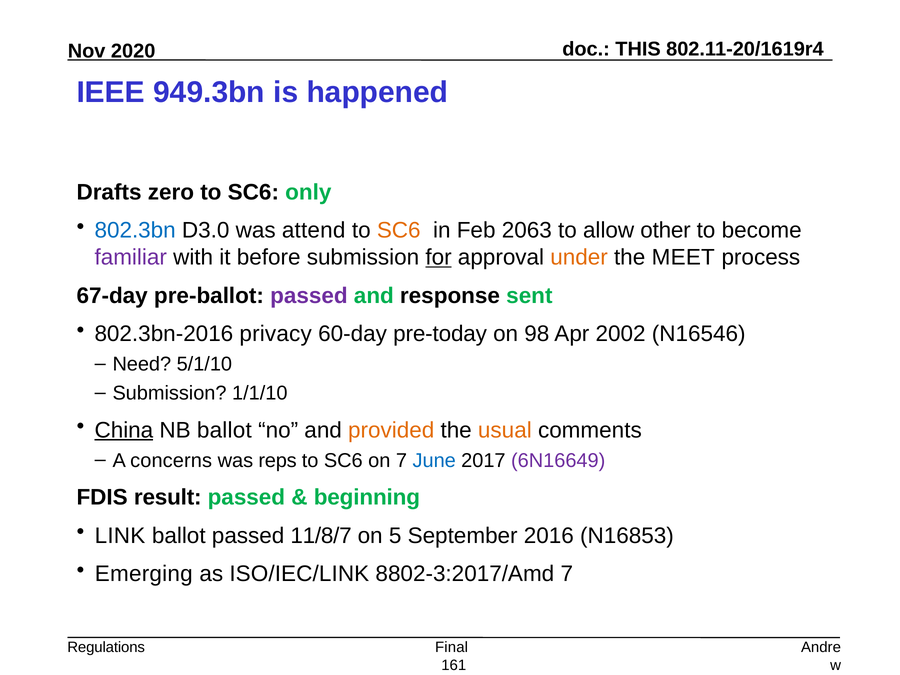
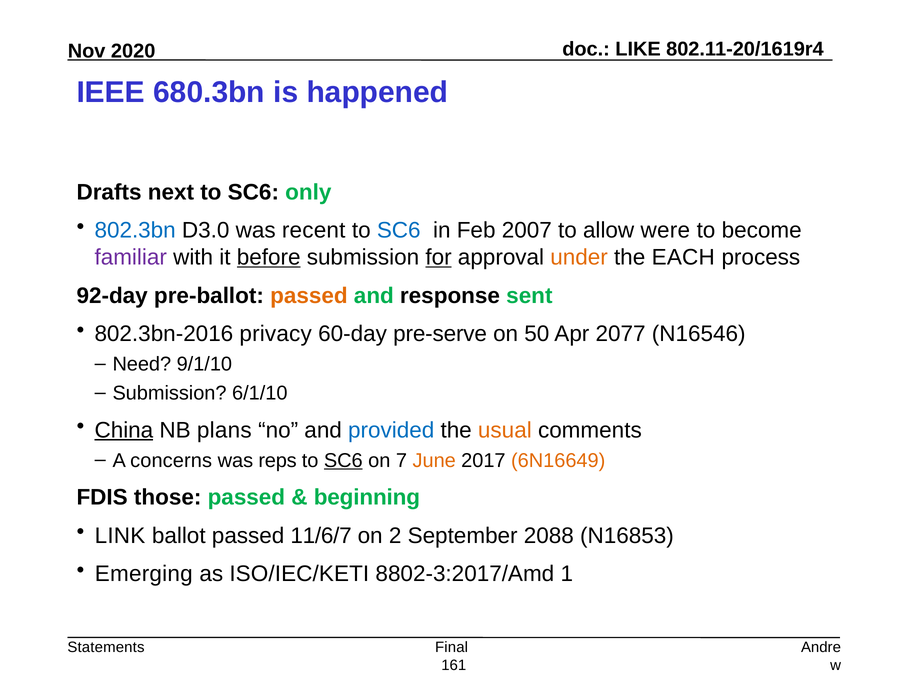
THIS: THIS -> LIKE
949.3bn: 949.3bn -> 680.3bn
zero: zero -> next
attend: attend -> recent
SC6 at (399, 230) colour: orange -> blue
2063: 2063 -> 2007
other: other -> were
before underline: none -> present
MEET: MEET -> EACH
67-day: 67-day -> 92-day
passed at (309, 296) colour: purple -> orange
pre-today: pre-today -> pre-serve
98: 98 -> 50
2002: 2002 -> 2077
5/1/10: 5/1/10 -> 9/1/10
1/1/10: 1/1/10 -> 6/1/10
NB ballot: ballot -> plans
provided colour: orange -> blue
SC6 at (343, 460) underline: none -> present
June colour: blue -> orange
6N16649 colour: purple -> orange
result: result -> those
11/8/7: 11/8/7 -> 11/6/7
5: 5 -> 2
2016: 2016 -> 2088
ISO/IEC/LINK: ISO/IEC/LINK -> ISO/IEC/KETI
8802-3:2017/Amd 7: 7 -> 1
Regulations: Regulations -> Statements
